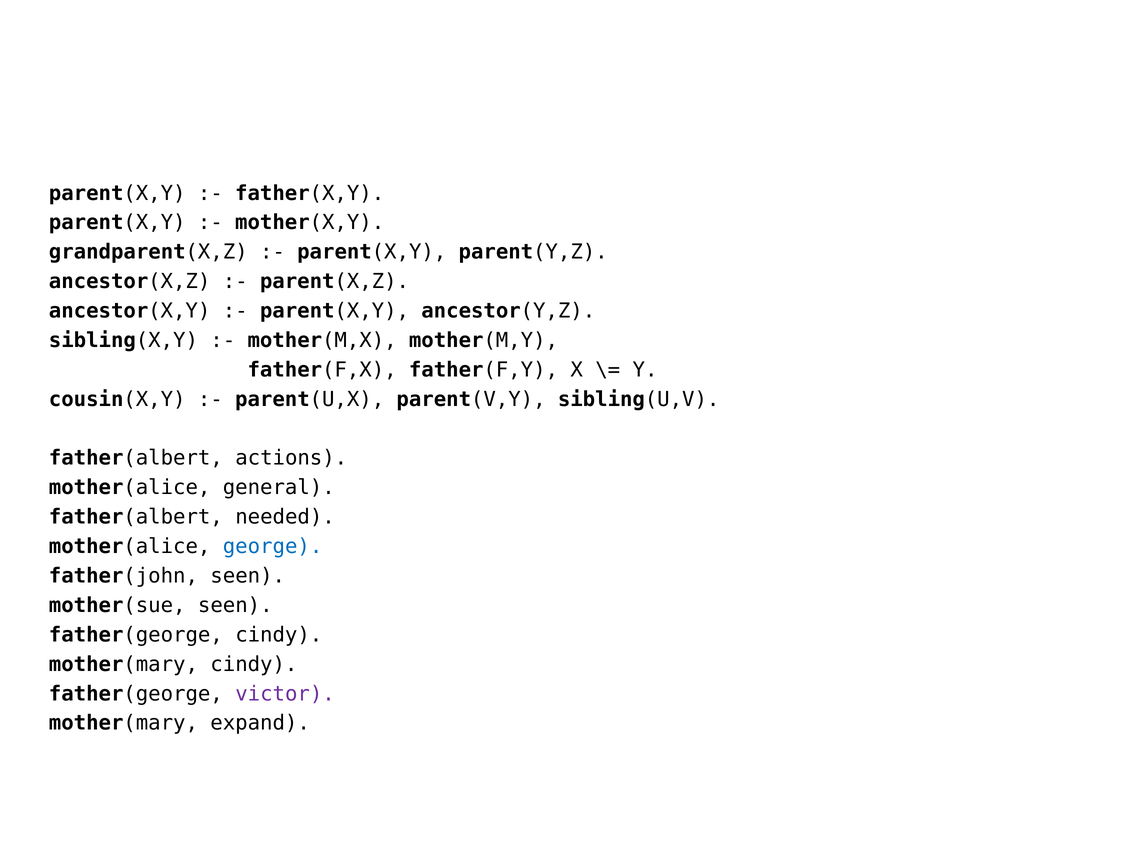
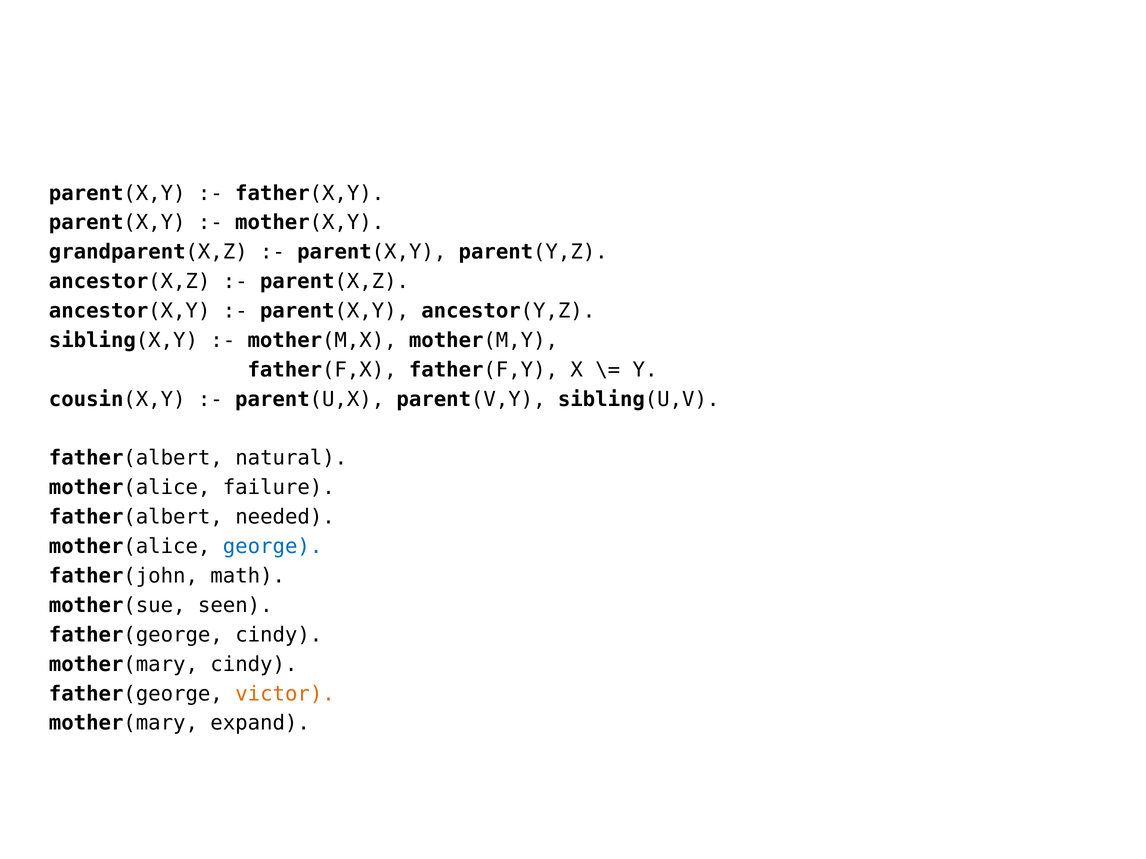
actions: actions -> natural
general: general -> failure
father(john seen: seen -> math
victor colour: purple -> orange
